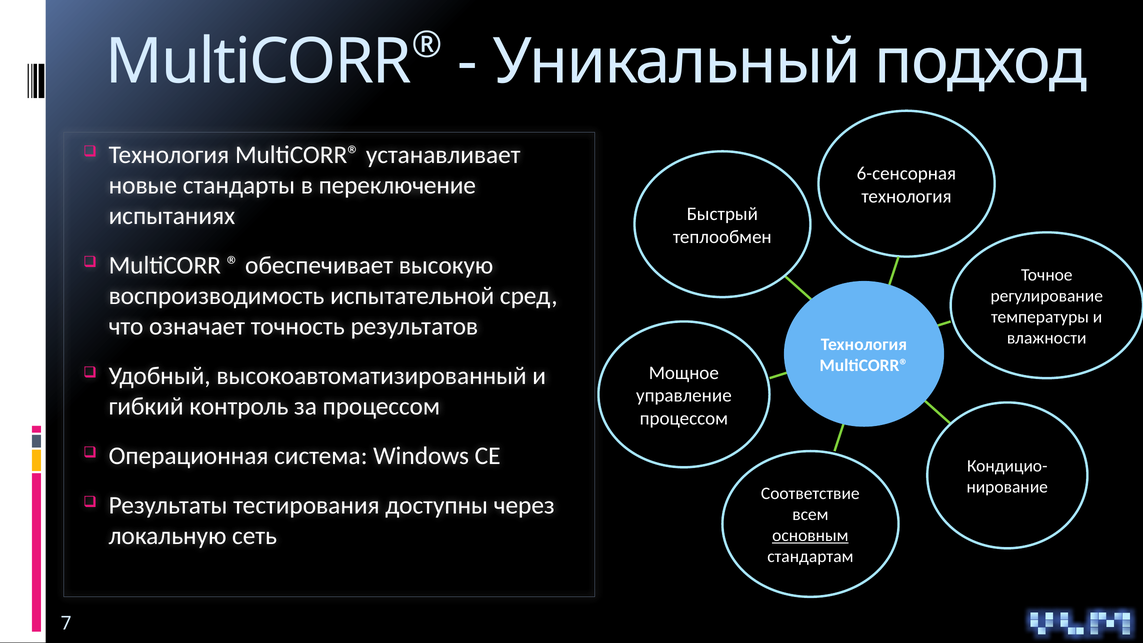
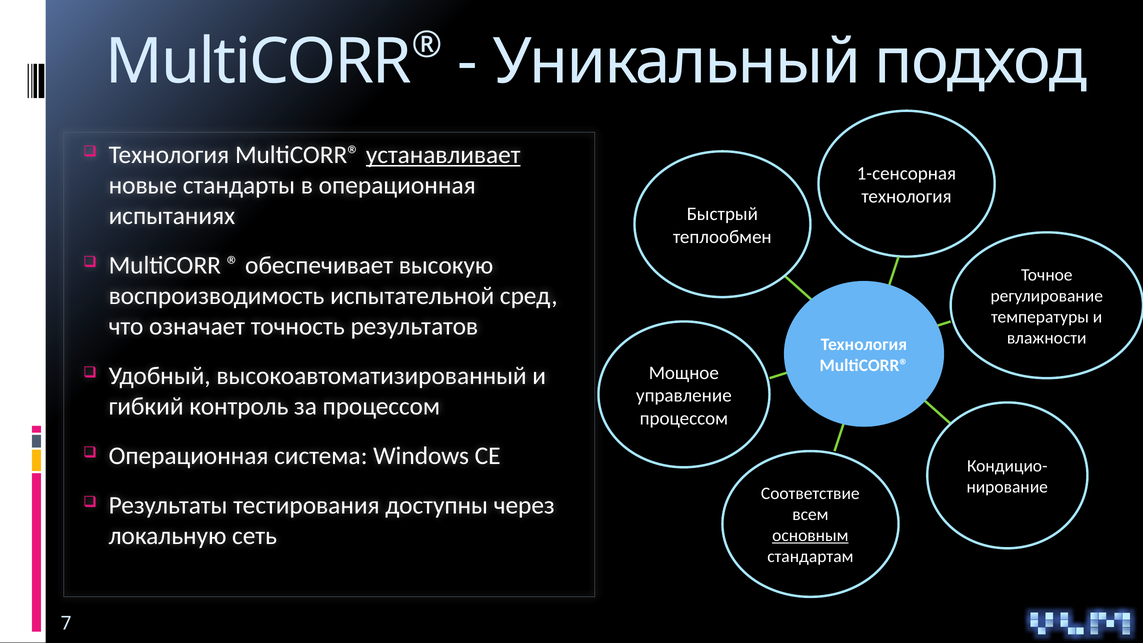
устанавливает underline: none -> present
6-сенсорная: 6-сенсорная -> 1-сенсорная
в переключение: переключение -> операционная
